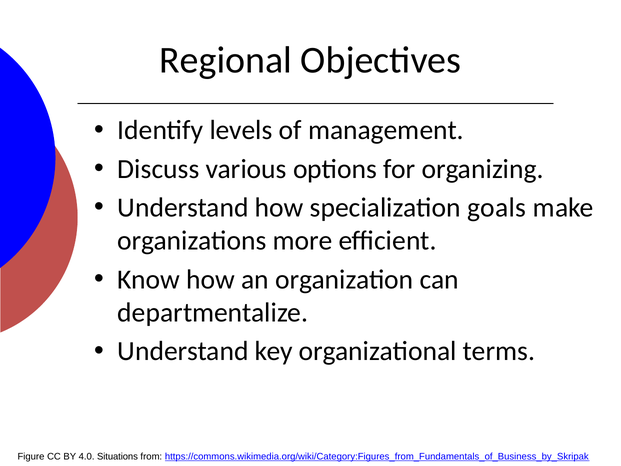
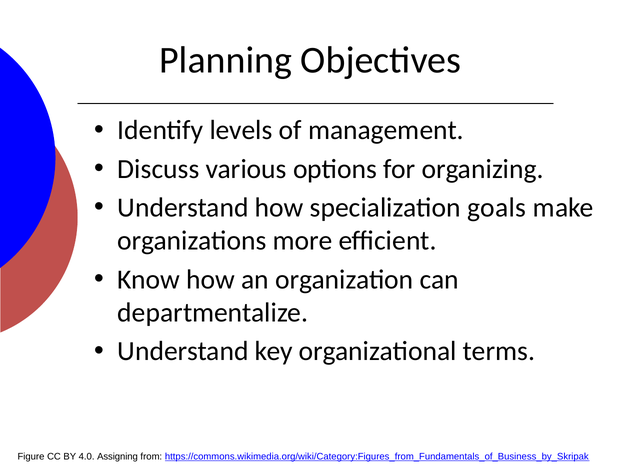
Regional: Regional -> Planning
Situations: Situations -> Assigning
